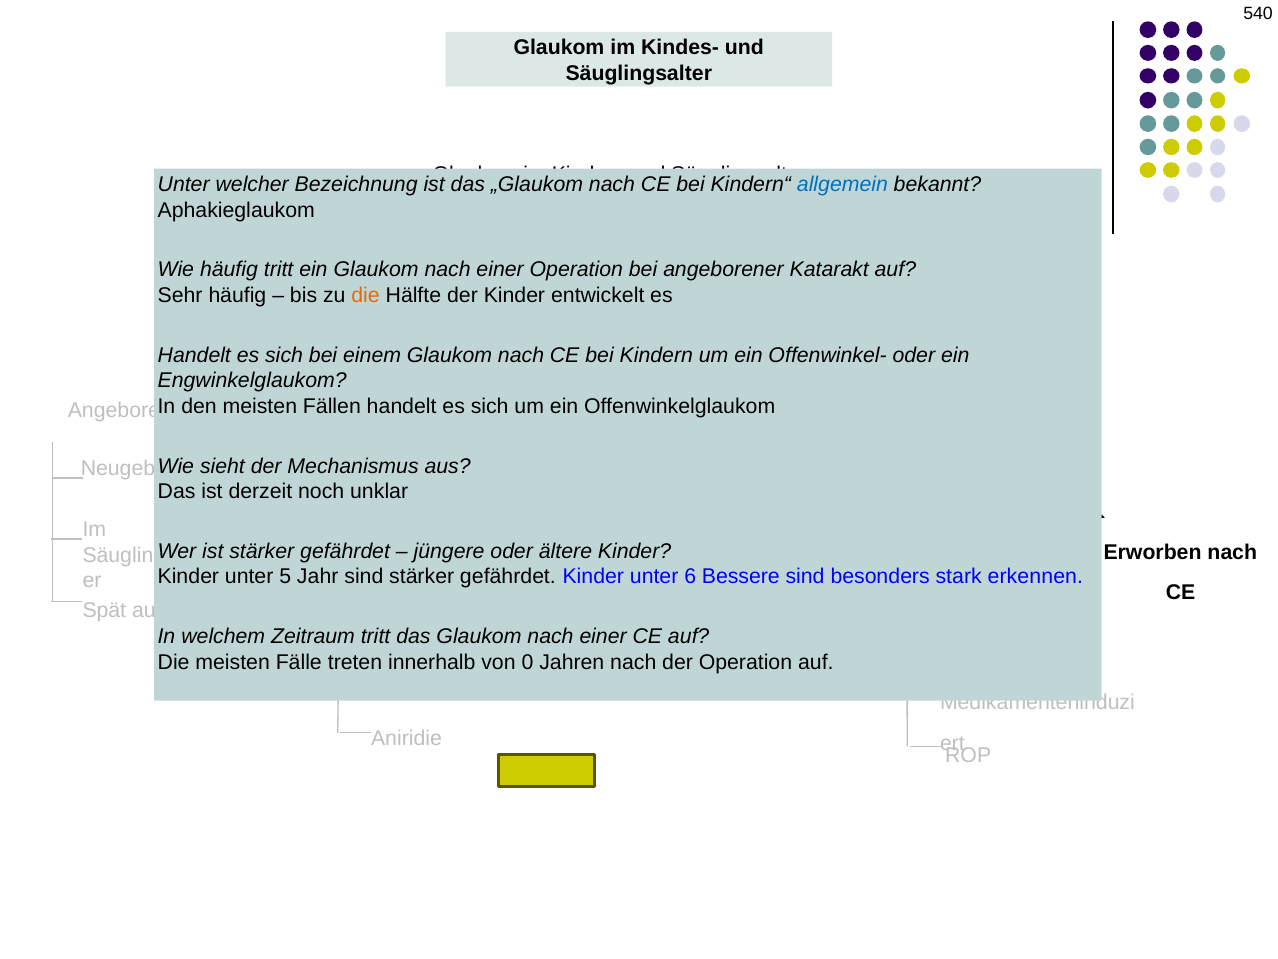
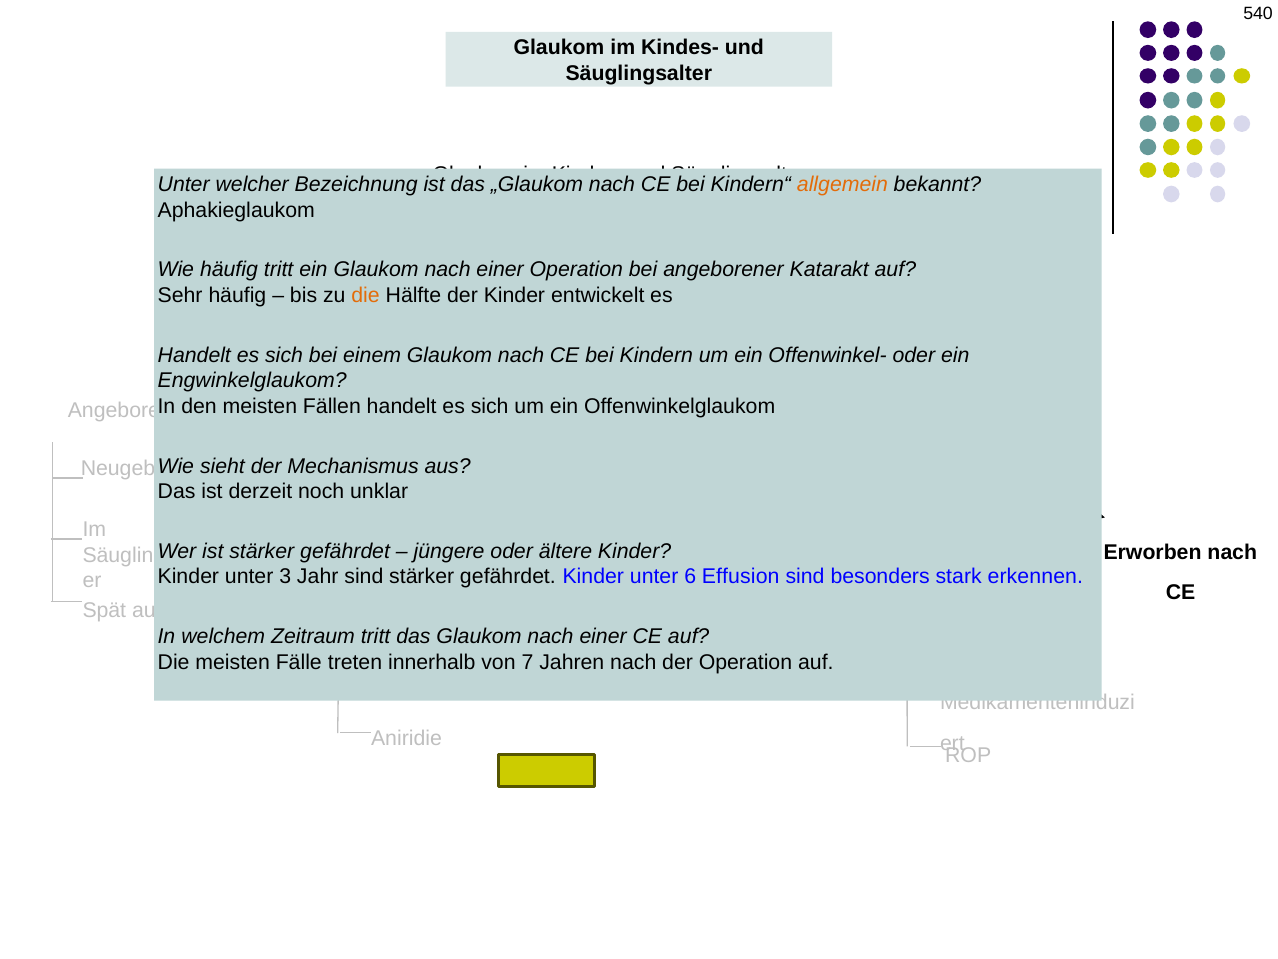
allgemein colour: blue -> orange
5: 5 -> 3
Bessere: Bessere -> Effusion
0: 0 -> 7
